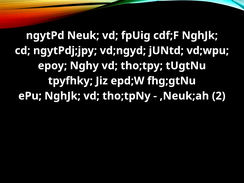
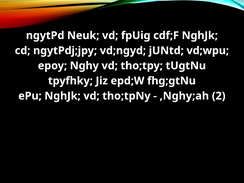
,Neuk;ah: ,Neuk;ah -> ,Nghy;ah
